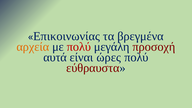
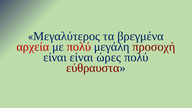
Επικοινωνίας: Επικοινωνίας -> Μεγαλύτερος
αρχεία colour: orange -> red
αυτά at (55, 57): αυτά -> είναι
